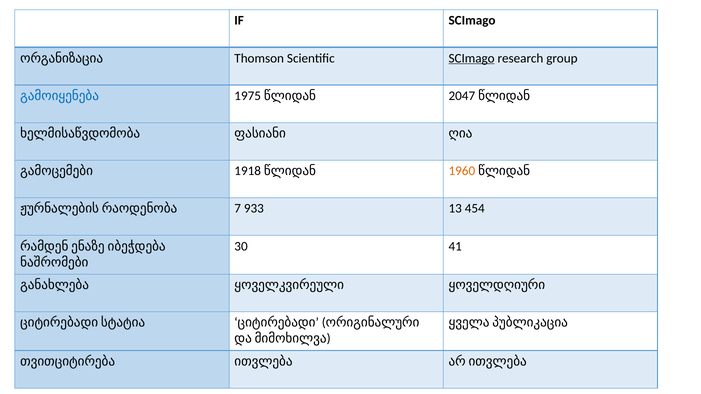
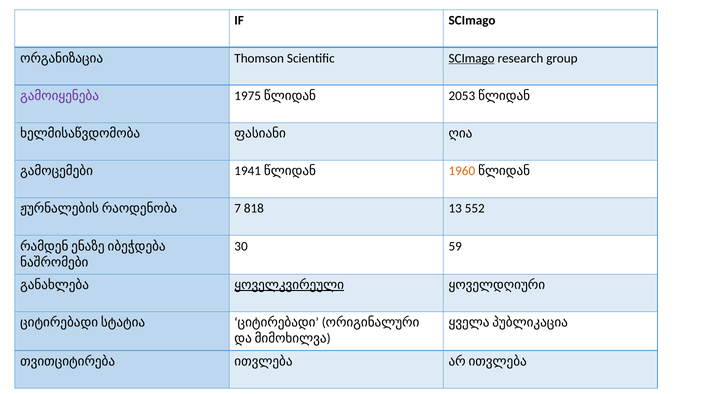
გამოიყენება colour: blue -> purple
2047: 2047 -> 2053
1918: 1918 -> 1941
933: 933 -> 818
454: 454 -> 552
41: 41 -> 59
ყოველკვირეული underline: none -> present
